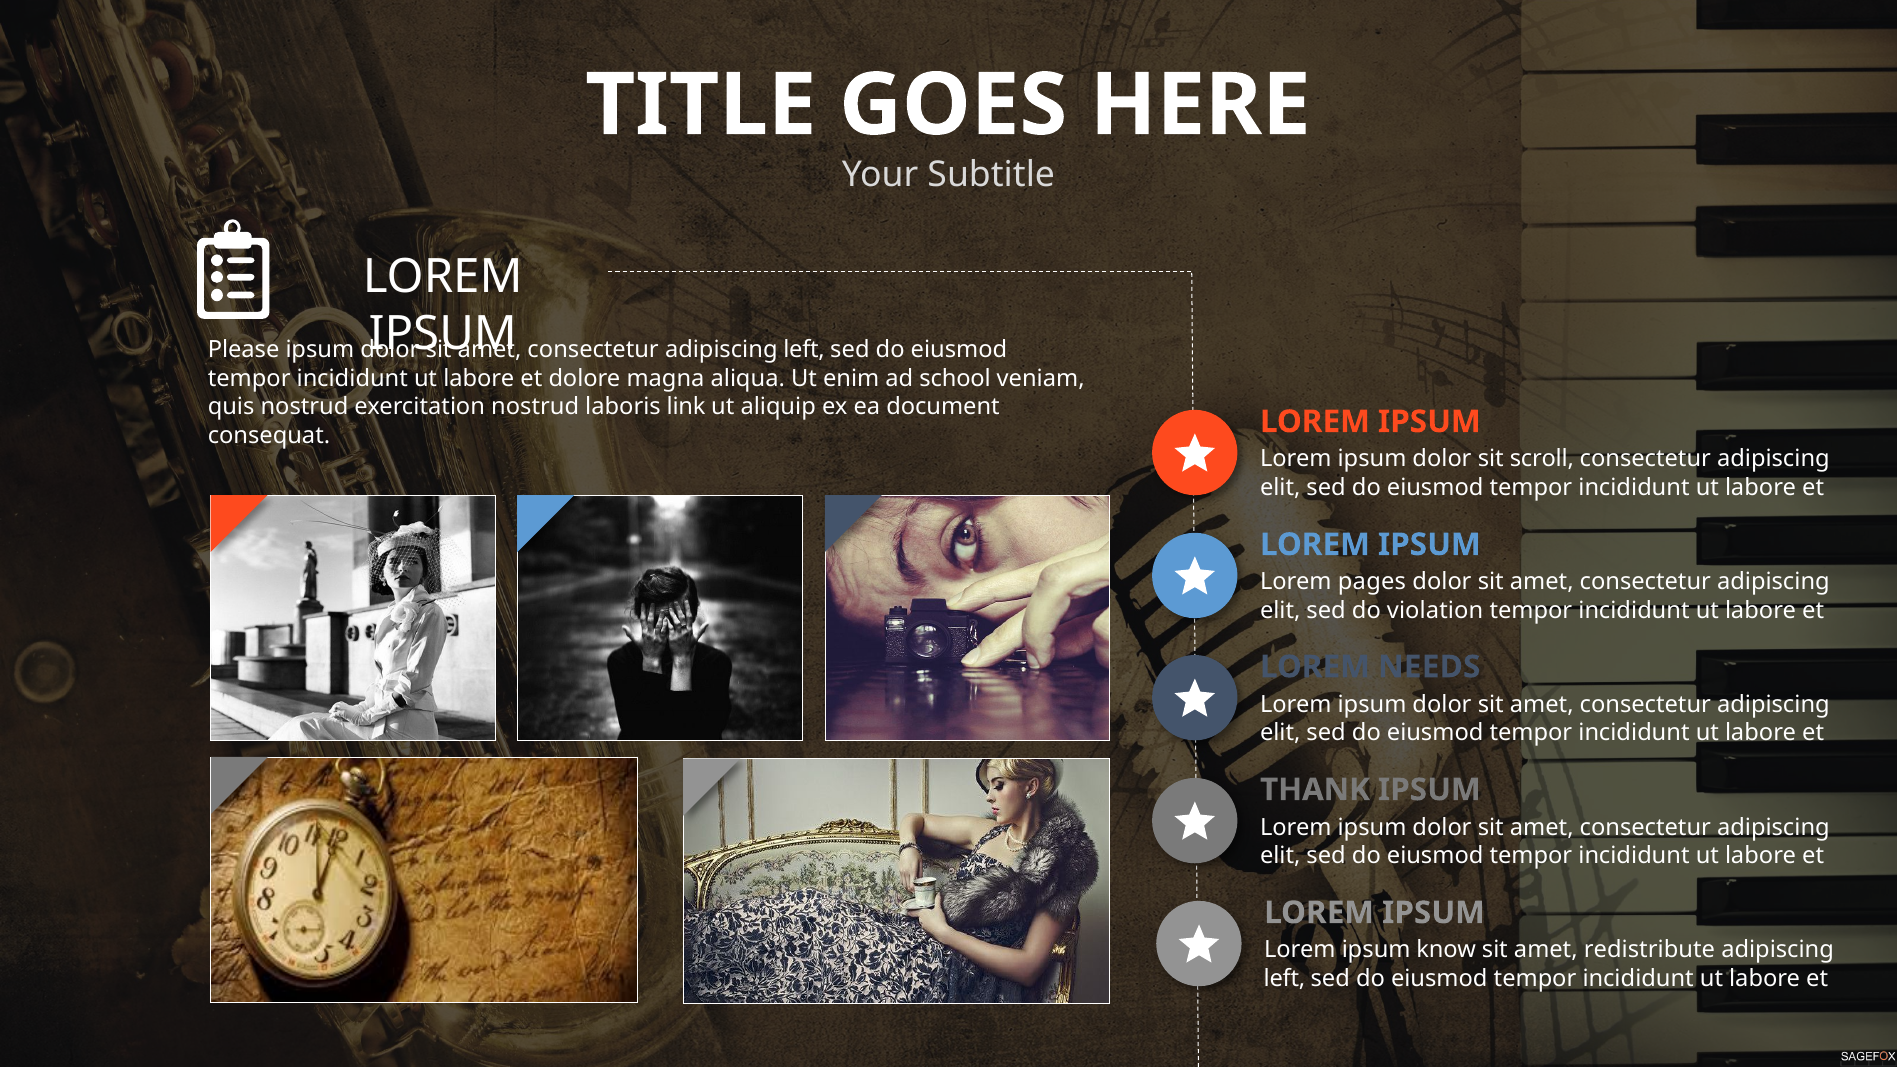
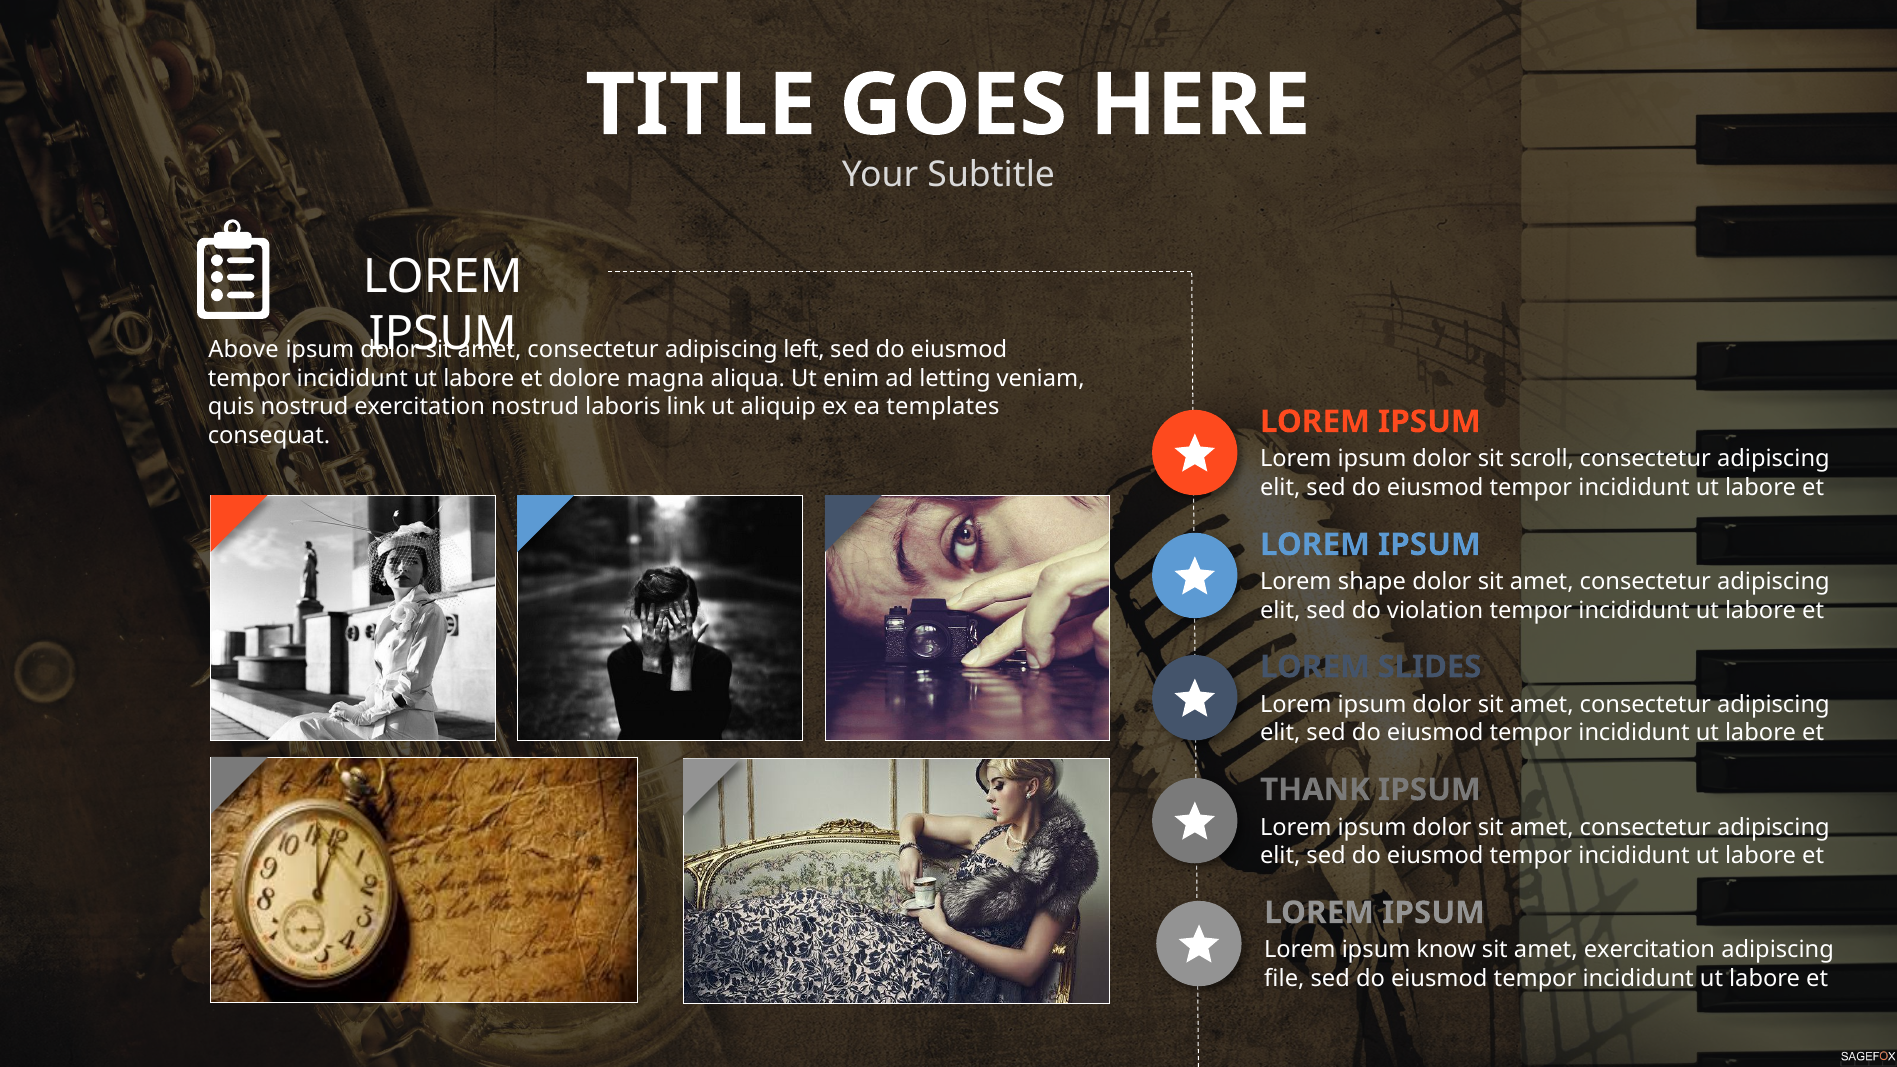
Please: Please -> Above
school: school -> letting
document: document -> templates
pages: pages -> shape
NEEDS: NEEDS -> SLIDES
amet redistribute: redistribute -> exercitation
left at (1285, 979): left -> file
